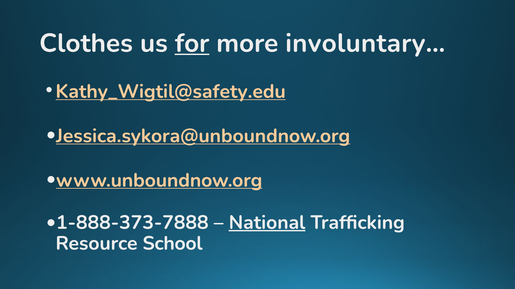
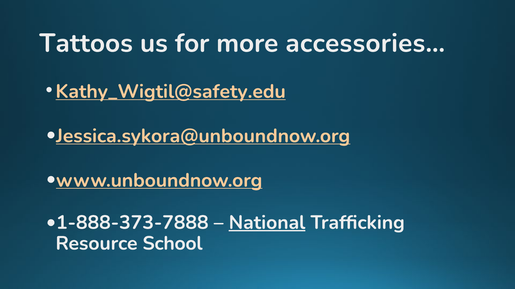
Clothes: Clothes -> Tattoos
for underline: present -> none
involuntary…: involuntary… -> accessories…
